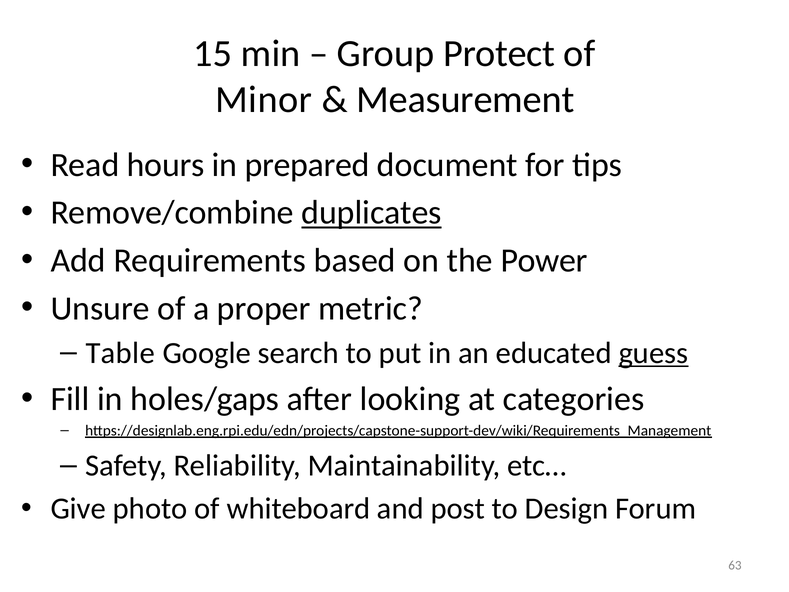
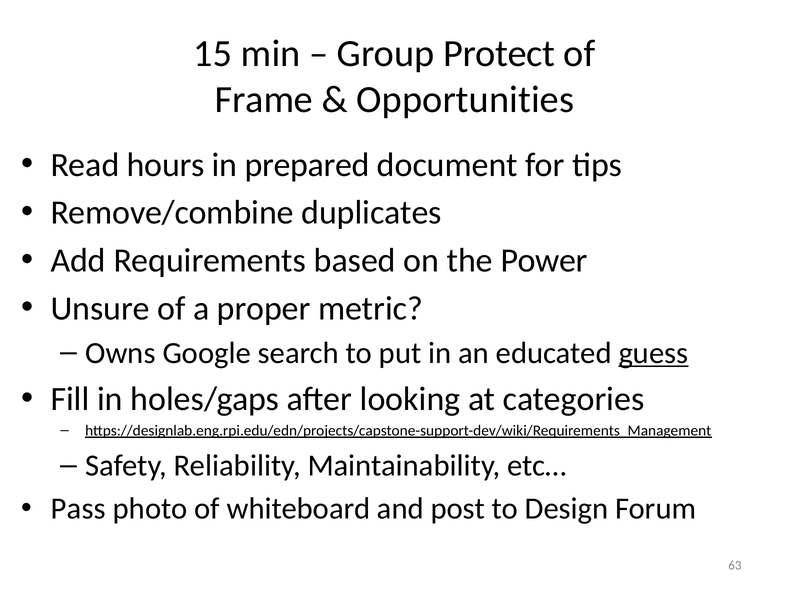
Minor: Minor -> Frame
Measurement: Measurement -> Opportunities
duplicates underline: present -> none
Table: Table -> Owns
Give: Give -> Pass
